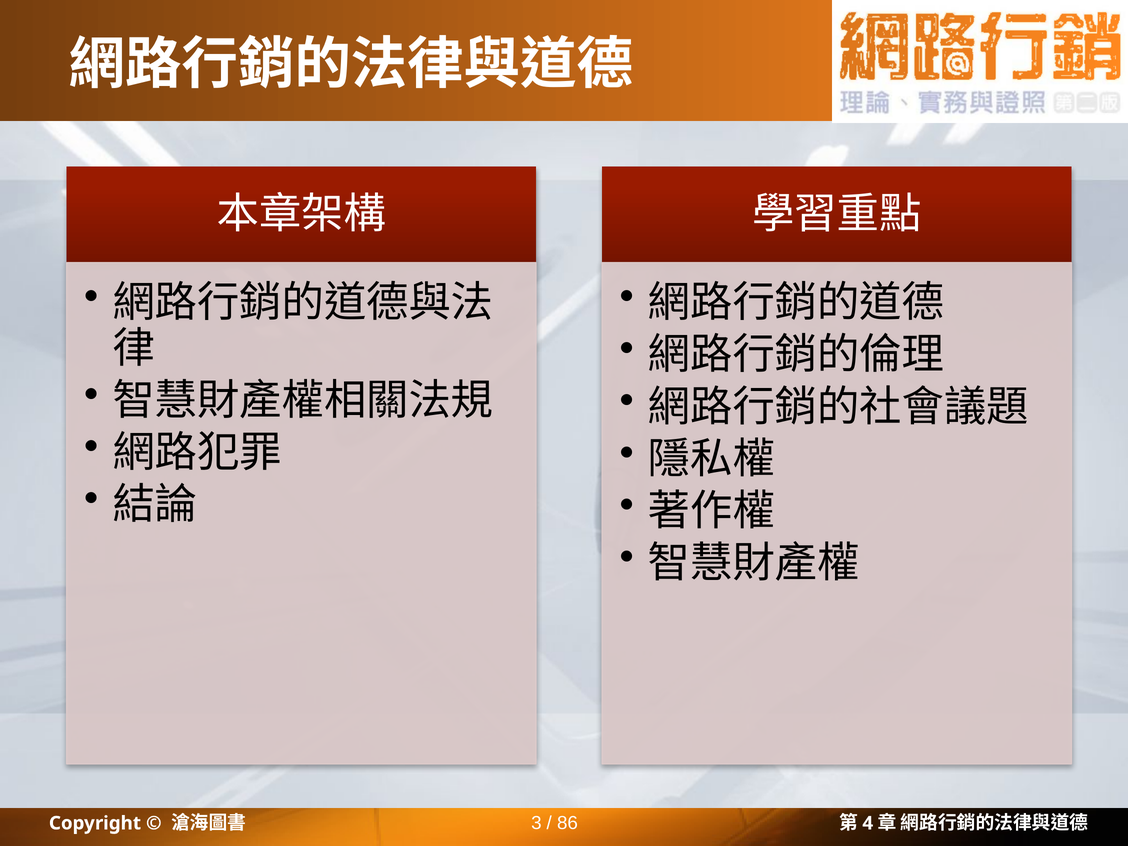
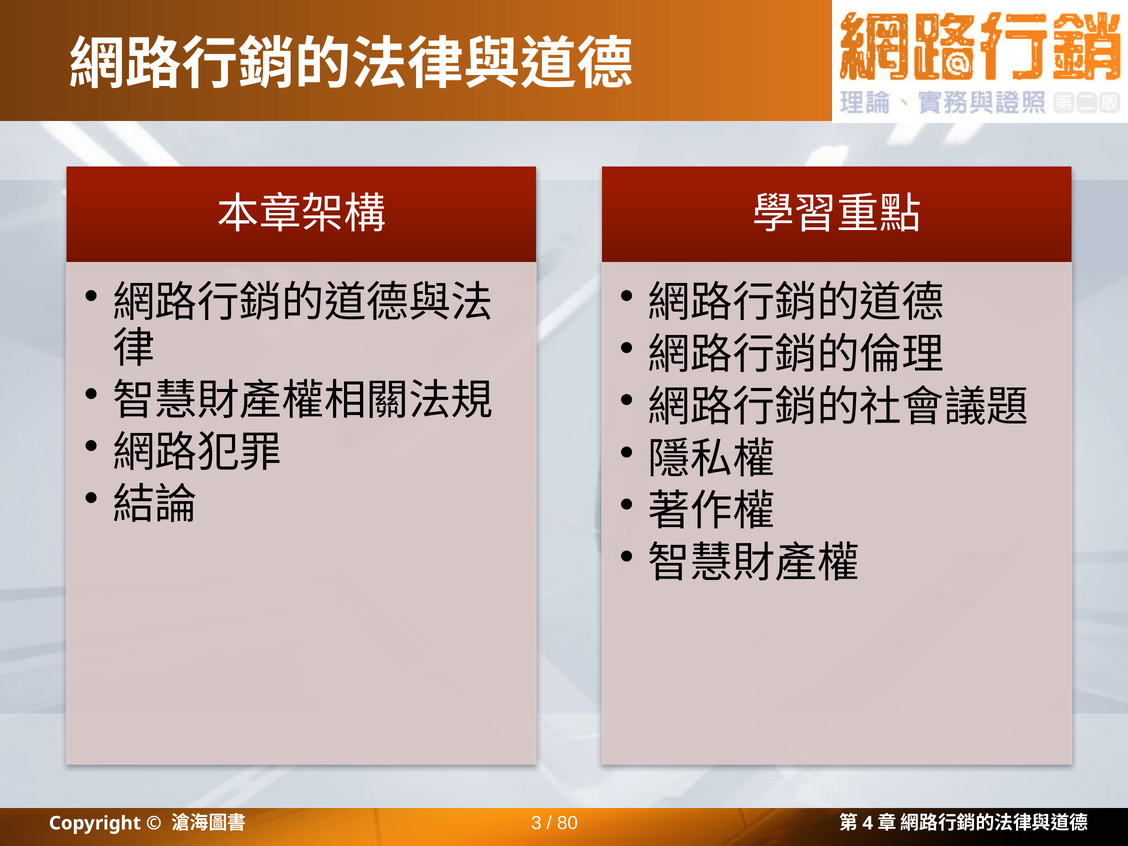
86: 86 -> 80
